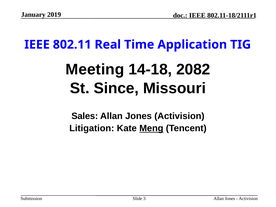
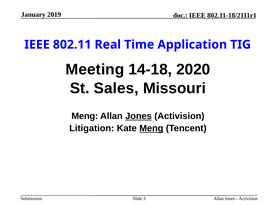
2082: 2082 -> 2020
Since: Since -> Sales
Sales at (85, 116): Sales -> Meng
Jones at (139, 116) underline: none -> present
